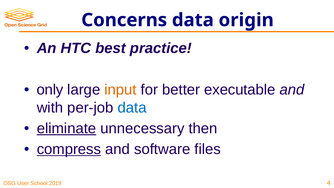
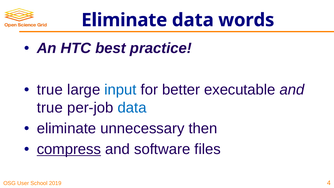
Concerns at (124, 20): Concerns -> Eliminate
origin: origin -> words
only at (50, 90): only -> true
input colour: orange -> blue
with at (50, 108): with -> true
eliminate at (66, 128) underline: present -> none
